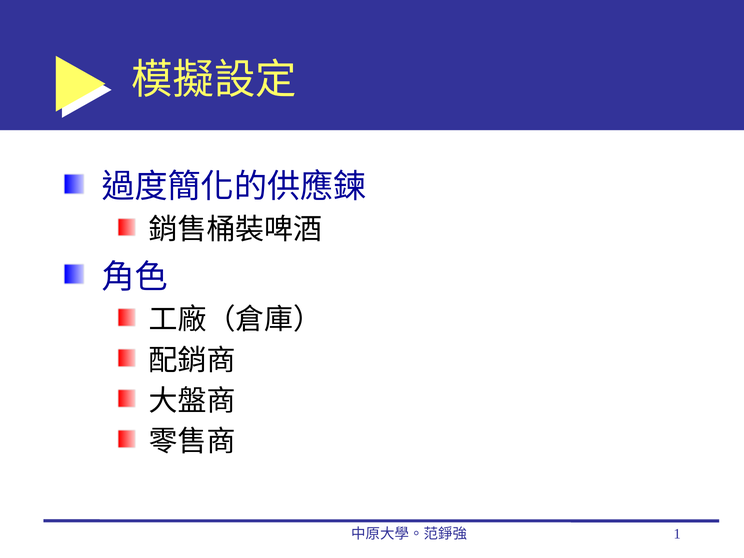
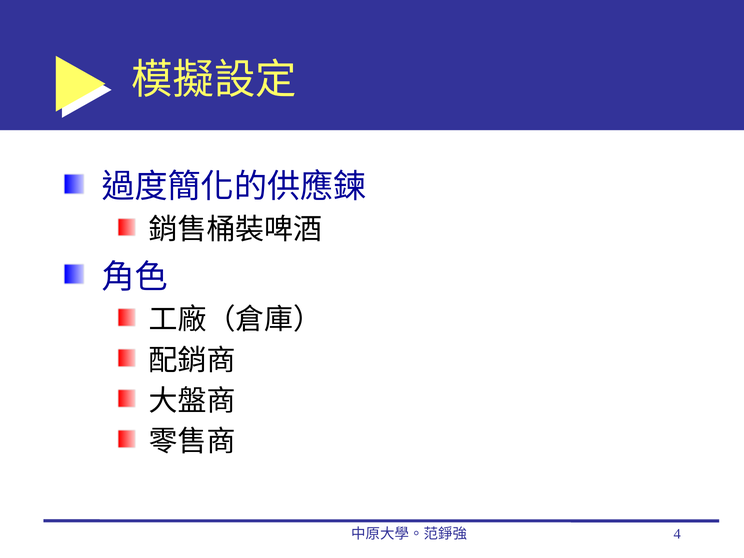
1: 1 -> 4
